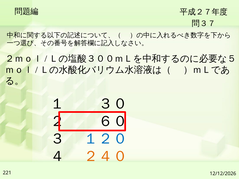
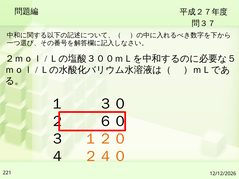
１２０ colour: blue -> orange
